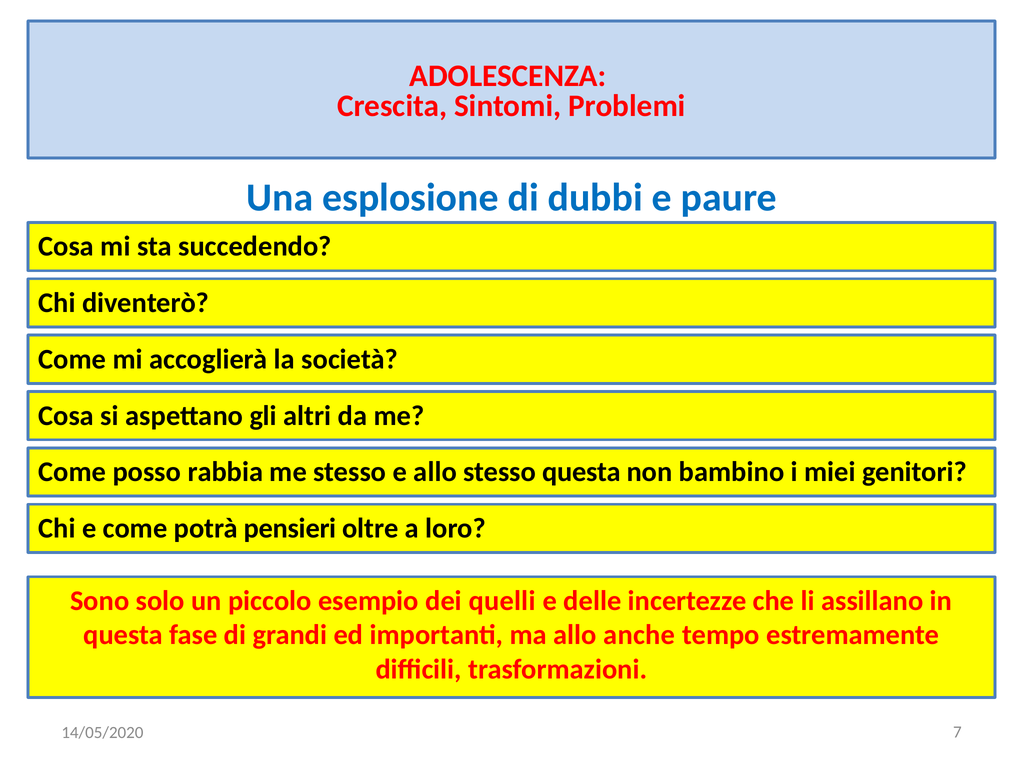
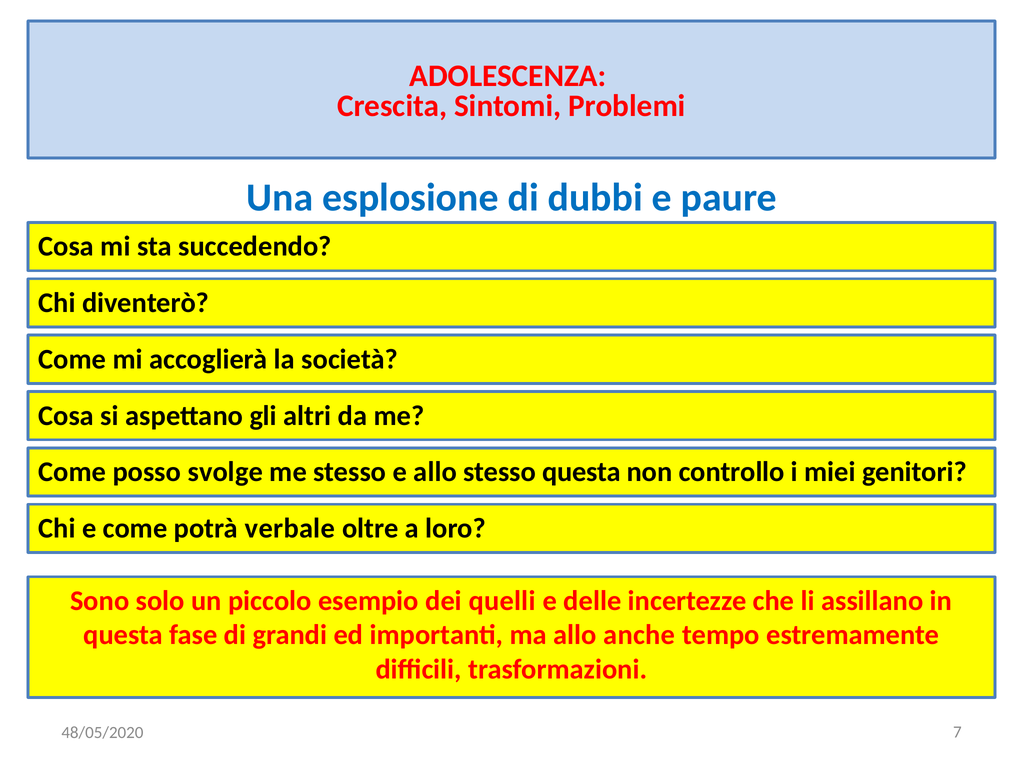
rabbia: rabbia -> svolge
bambino: bambino -> controllo
pensieri: pensieri -> verbale
14/05/2020: 14/05/2020 -> 48/05/2020
